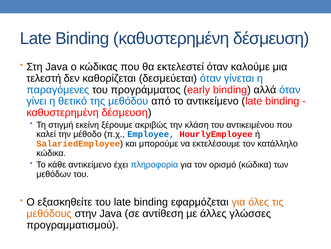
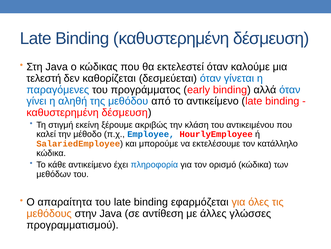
θετικό: θετικό -> αληθή
εξασκηθείτε: εξασκηθείτε -> απαραίτητα
